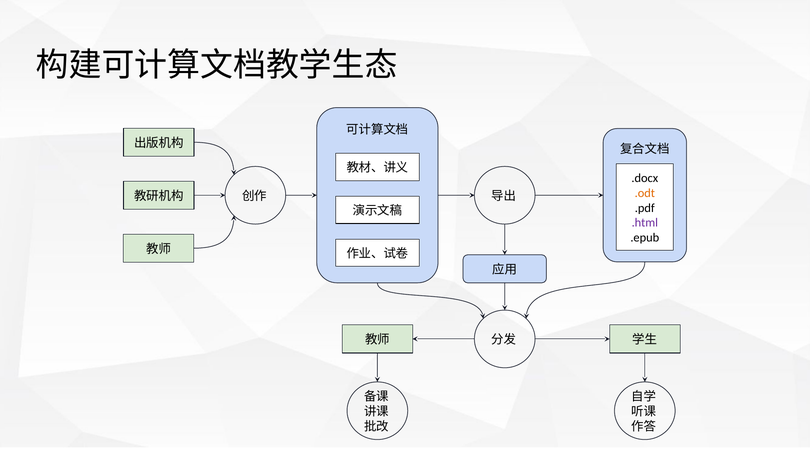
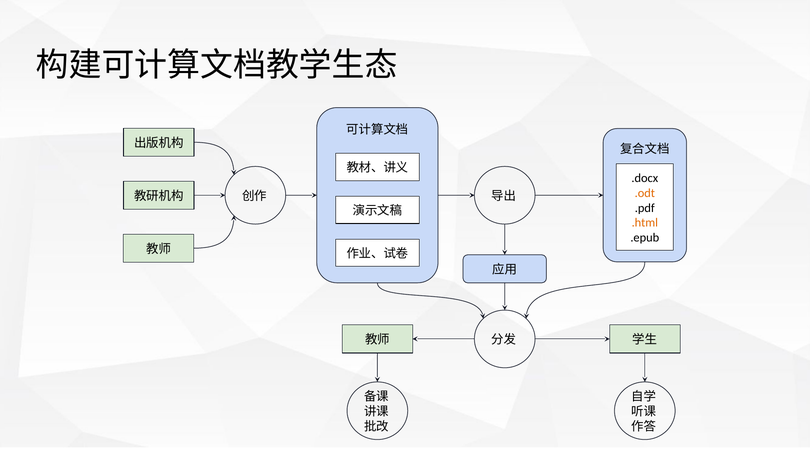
.html colour: purple -> orange
